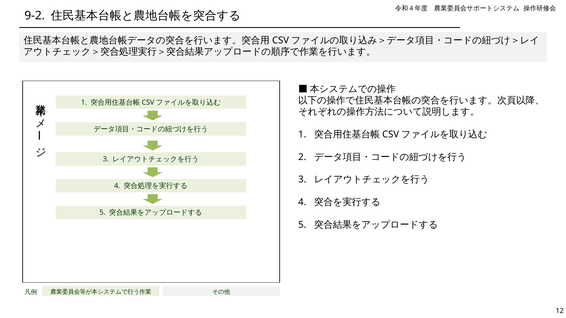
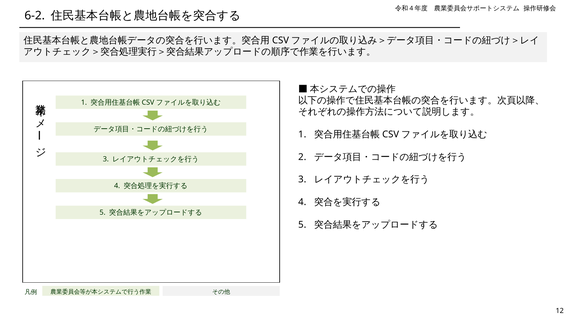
9-2: 9-2 -> 6-2
